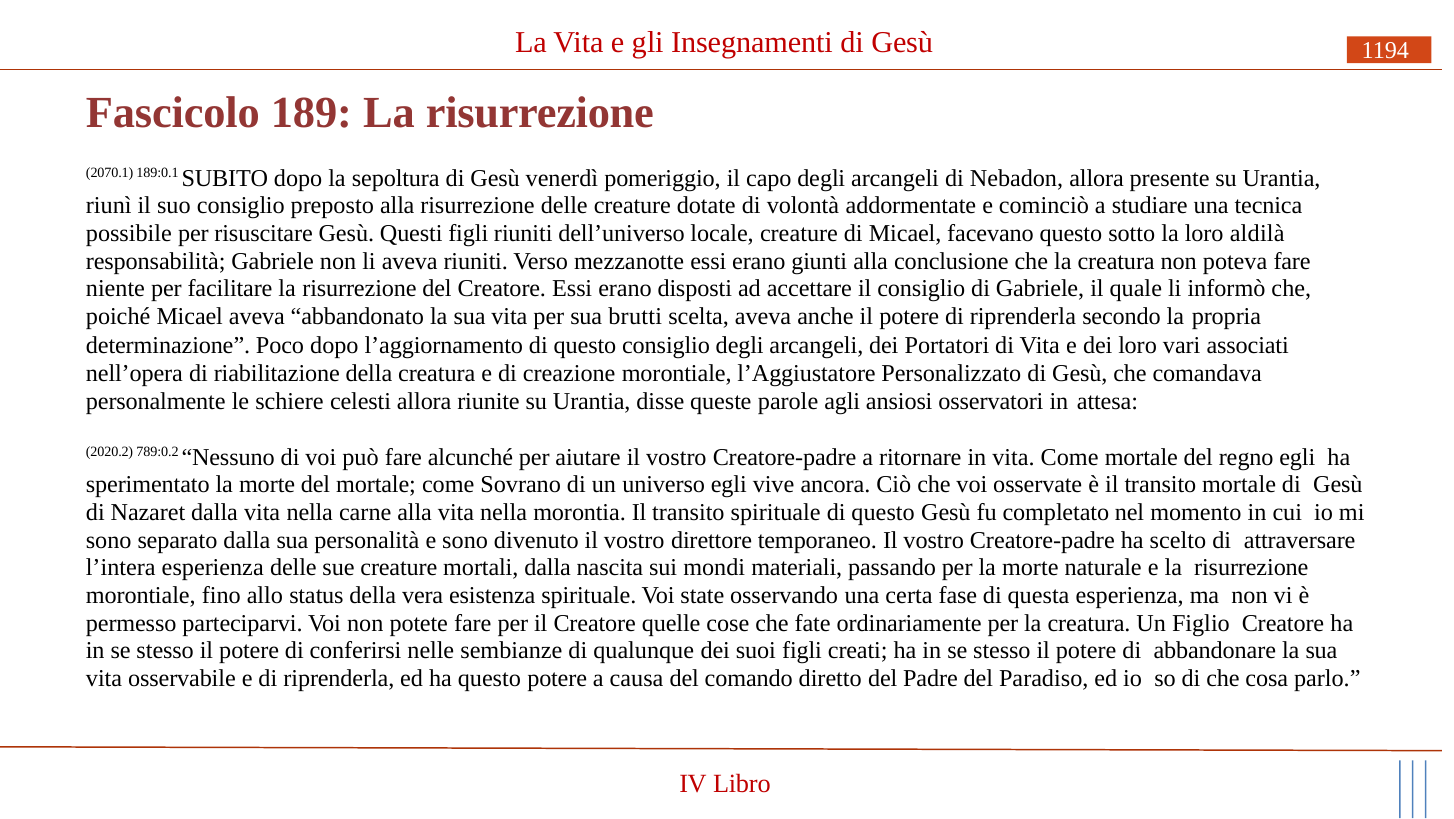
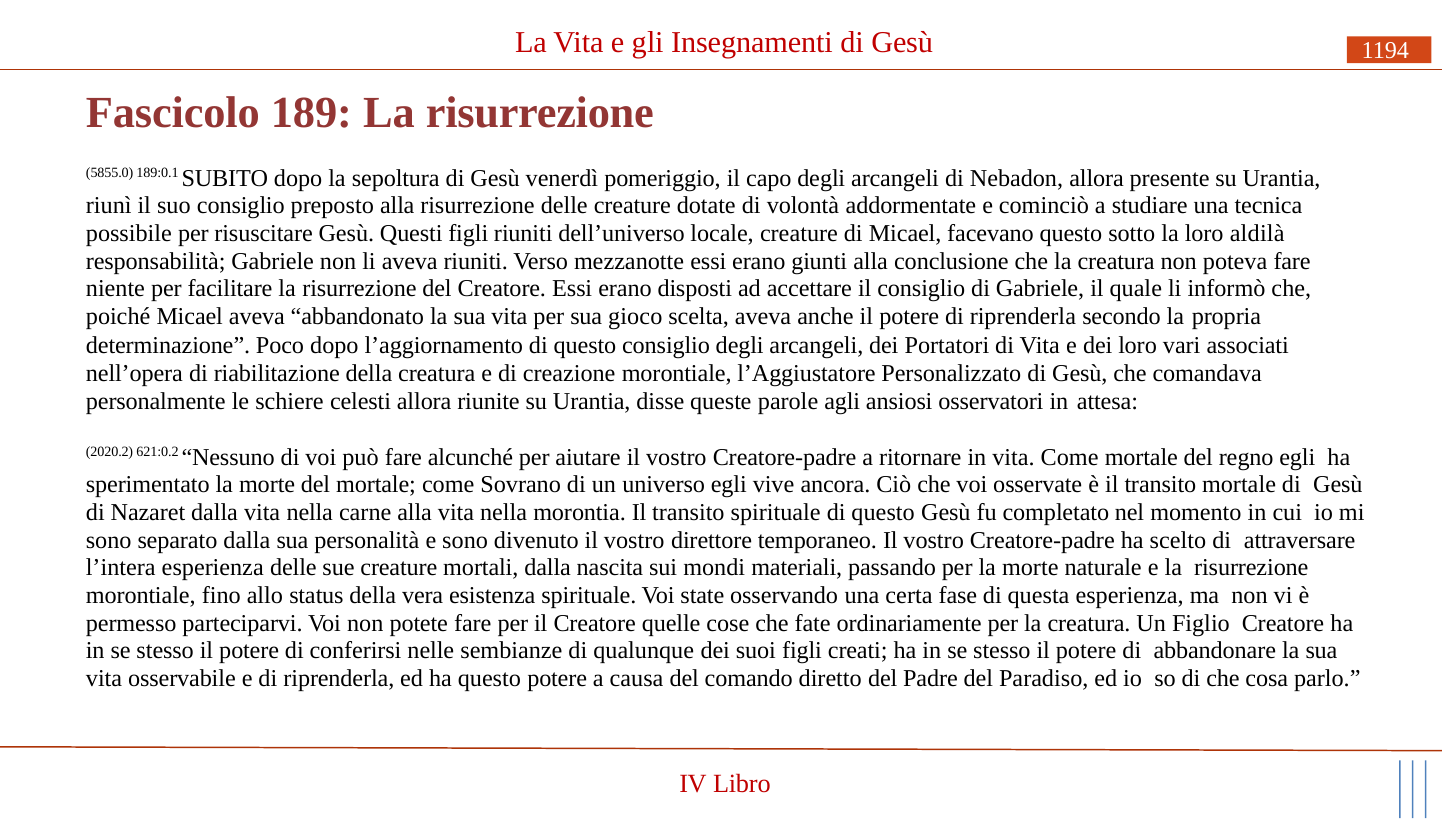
2070.1: 2070.1 -> 5855.0
brutti: brutti -> gioco
789:0.2: 789:0.2 -> 621:0.2
